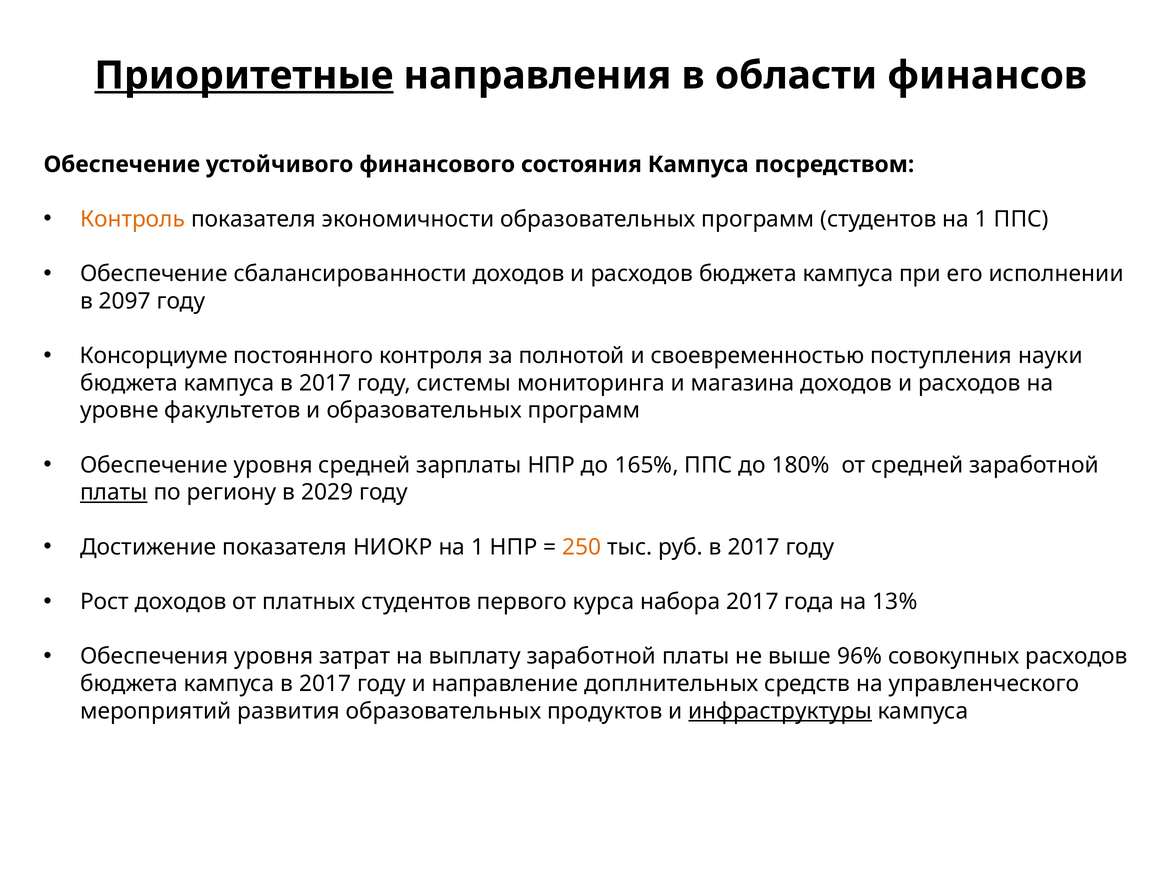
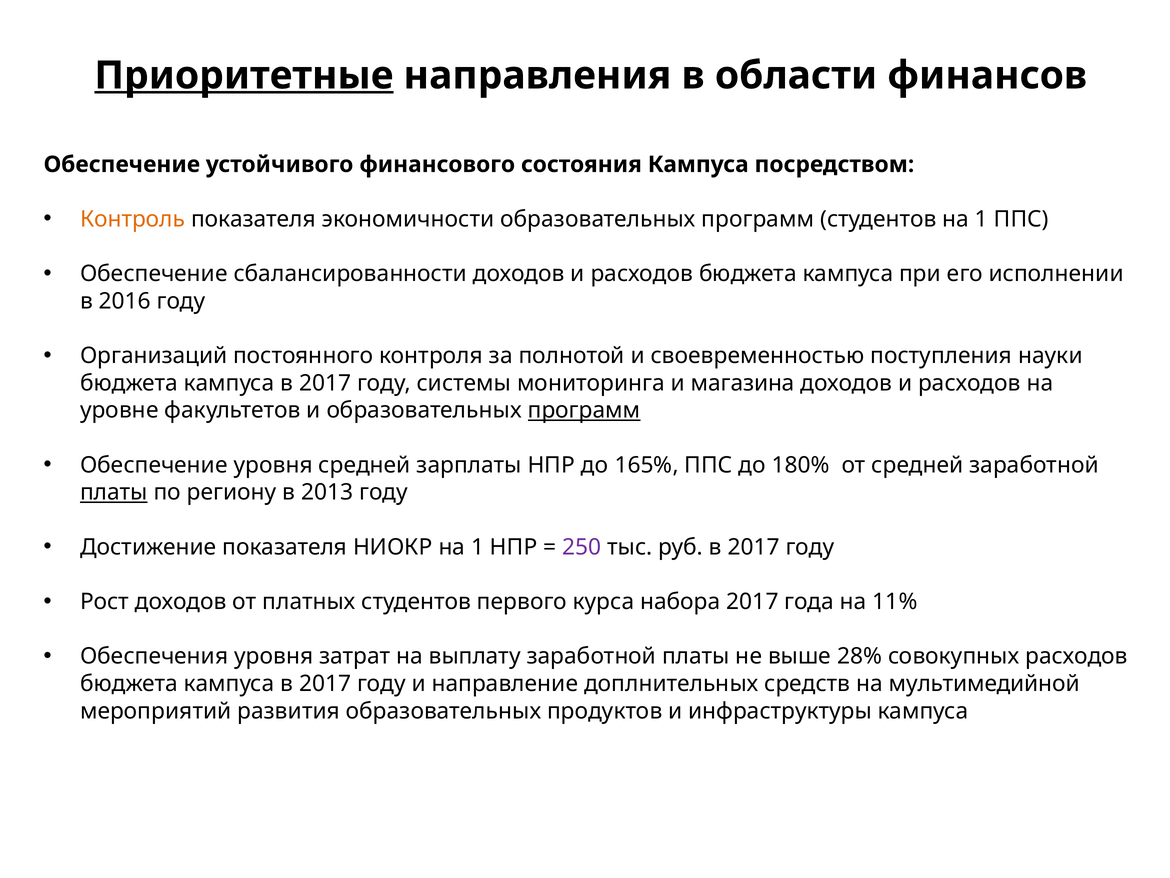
2097: 2097 -> 2016
Консорциуме: Консорциуме -> Организаций
программ at (584, 410) underline: none -> present
2029: 2029 -> 2013
250 colour: orange -> purple
13%: 13% -> 11%
96%: 96% -> 28%
управленческого: управленческого -> мультимедийной
инфраструктуры underline: present -> none
